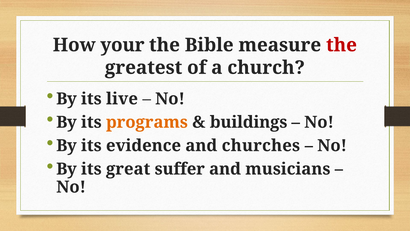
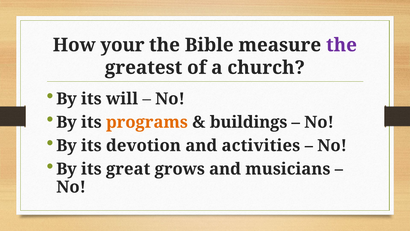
the at (341, 45) colour: red -> purple
live: live -> will
evidence: evidence -> devotion
churches: churches -> activities
suffer: suffer -> grows
